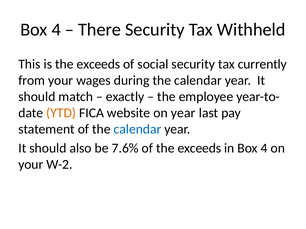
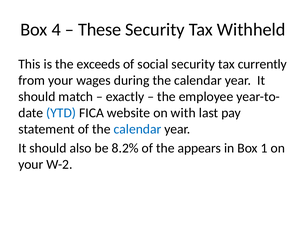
There: There -> These
YTD colour: orange -> blue
on year: year -> with
7.6%: 7.6% -> 8.2%
of the exceeds: exceeds -> appears
in Box 4: 4 -> 1
